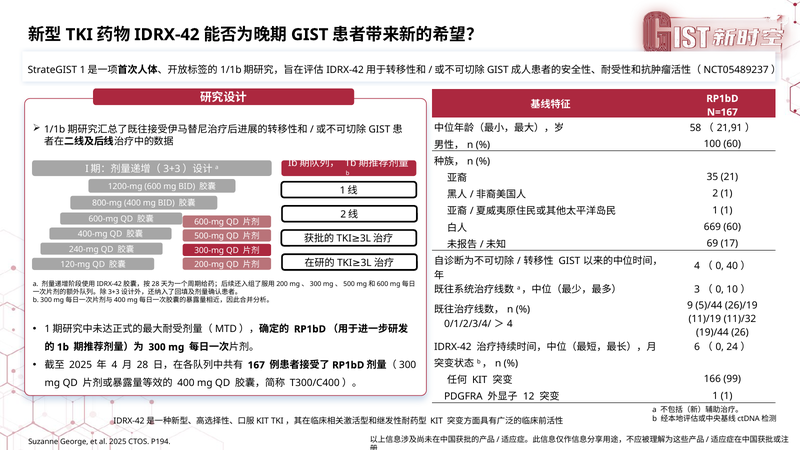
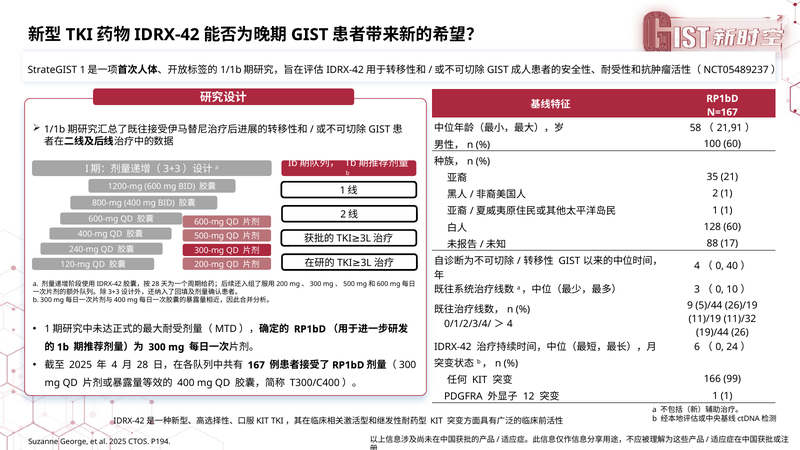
669: 669 -> 128
69: 69 -> 88
